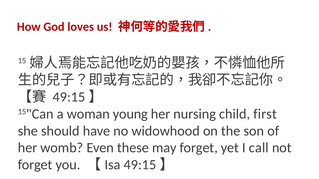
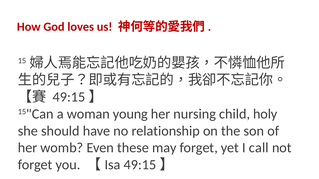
first: first -> holy
widowhood: widowhood -> relationship
